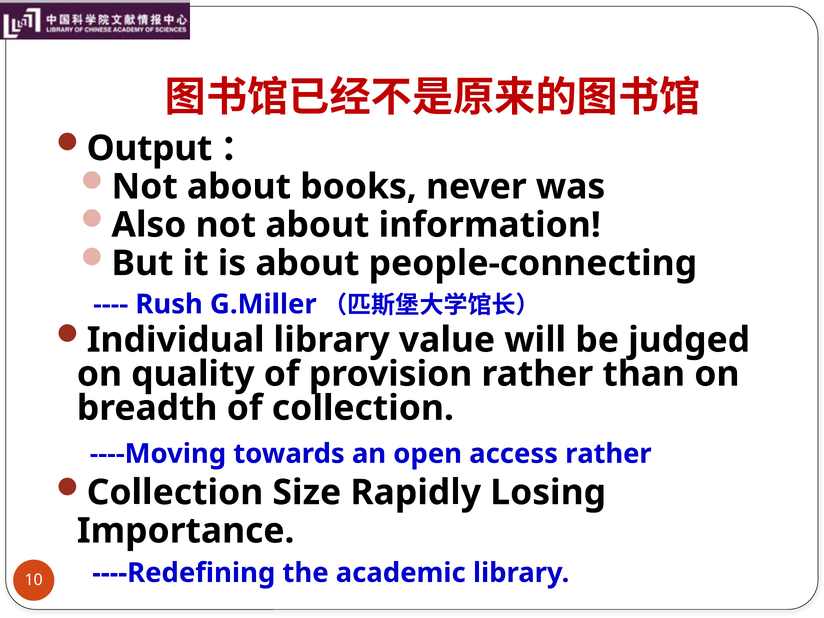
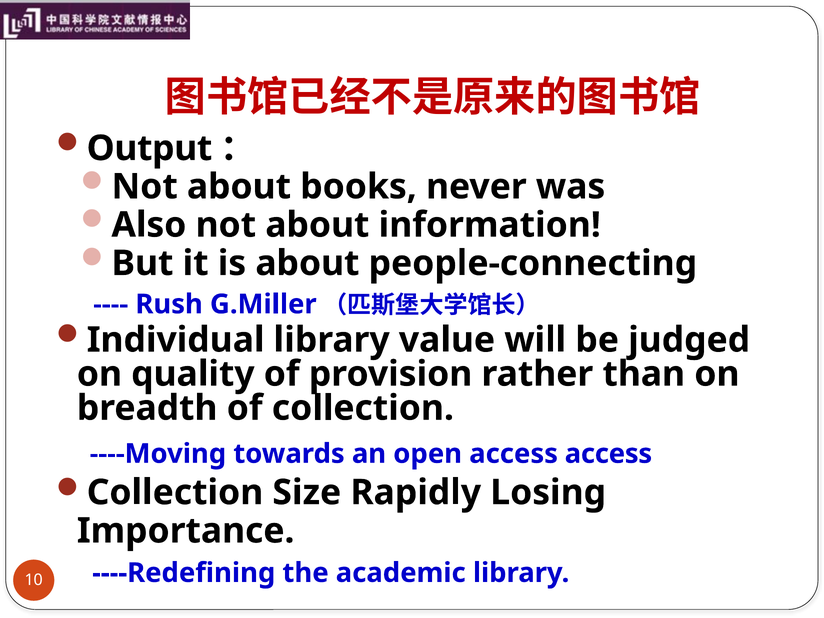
access rather: rather -> access
